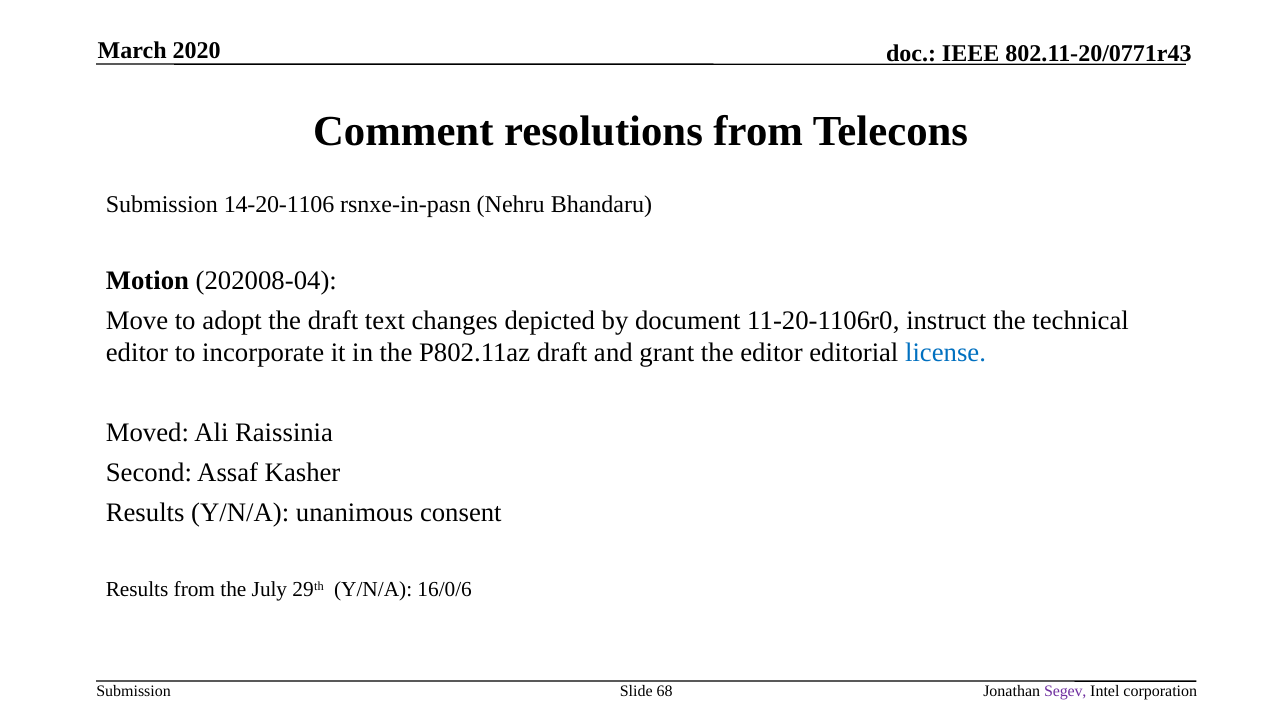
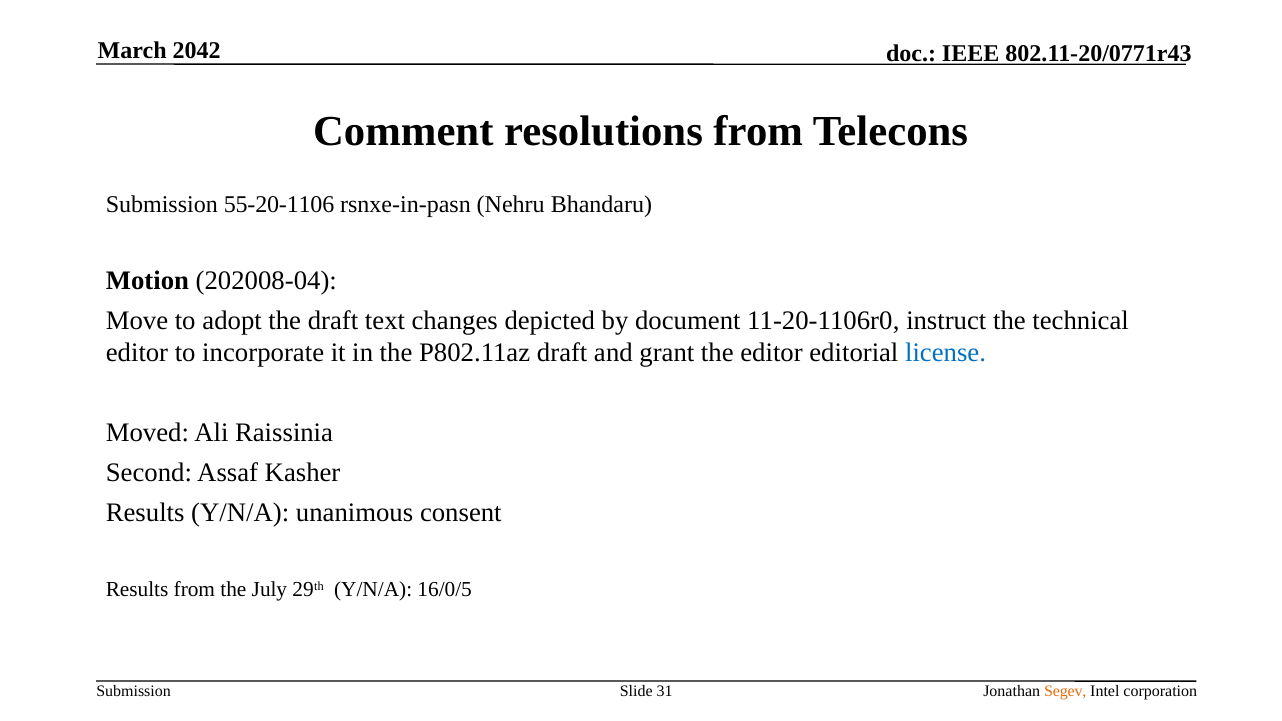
2020: 2020 -> 2042
14-20-1106: 14-20-1106 -> 55-20-1106
16/0/6: 16/0/6 -> 16/0/5
68: 68 -> 31
Segev colour: purple -> orange
